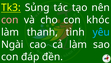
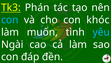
Sủng: Sủng -> Phán
con at (10, 20) colour: pink -> light blue
thanh: thanh -> muốn
